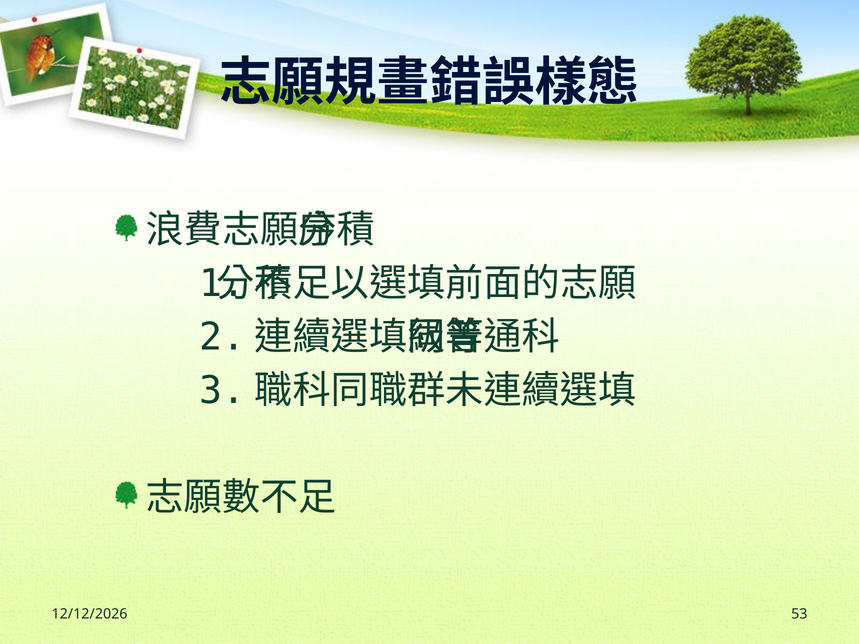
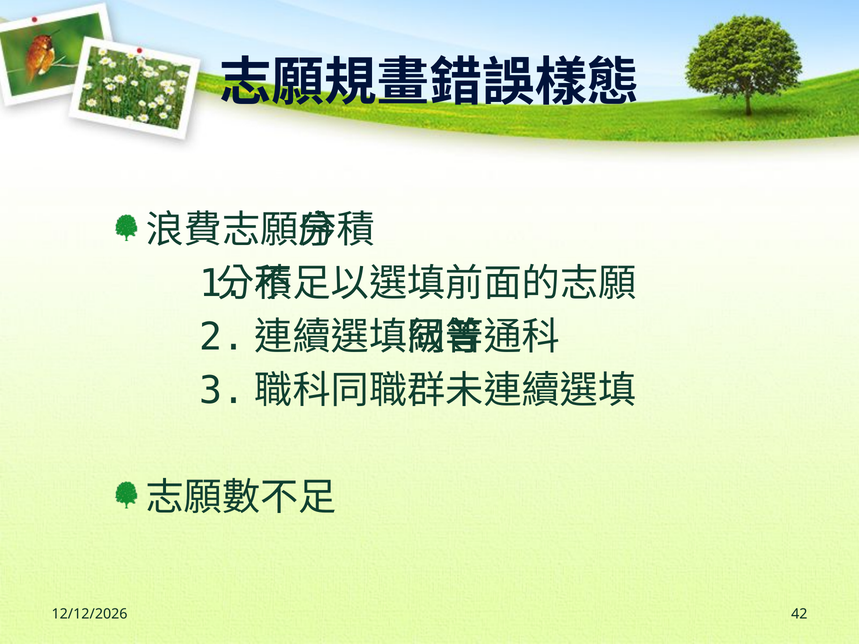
53: 53 -> 42
